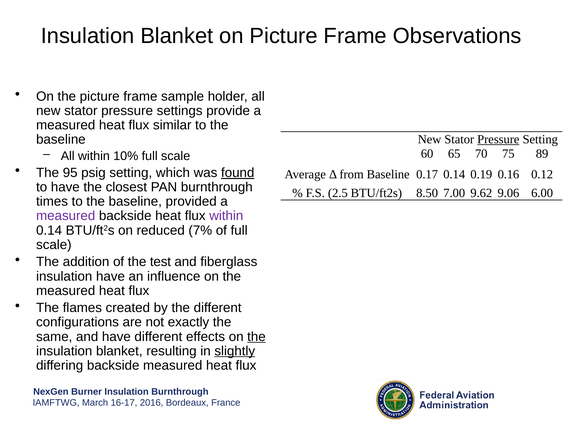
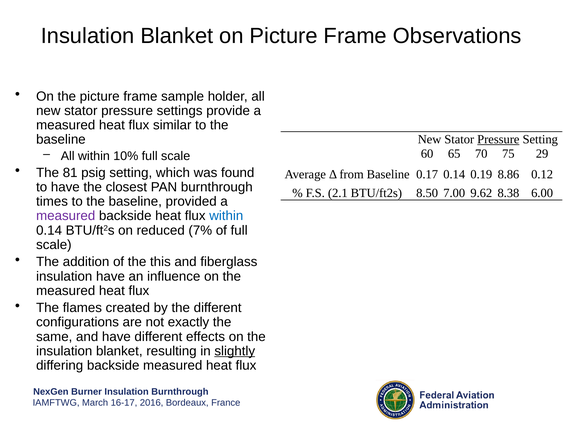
89: 89 -> 29
95: 95 -> 81
found underline: present -> none
0.16: 0.16 -> 8.86
2.5: 2.5 -> 2.1
9.06: 9.06 -> 8.38
within at (226, 216) colour: purple -> blue
test: test -> this
the at (256, 336) underline: present -> none
